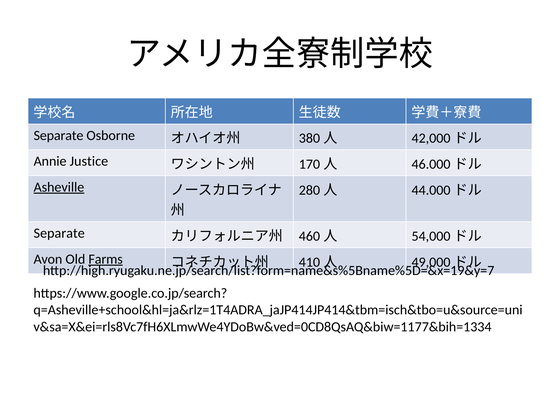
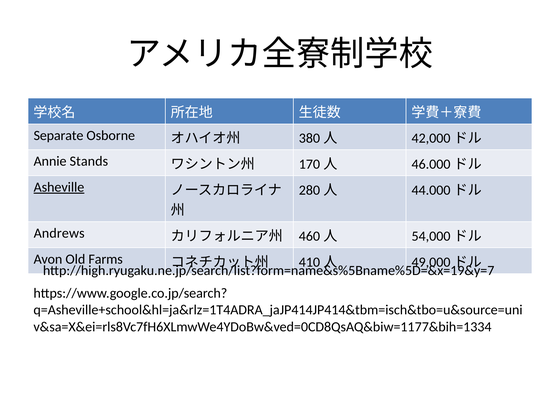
Justice: Justice -> Stands
Separate at (59, 233): Separate -> Andrews
Farms underline: present -> none
